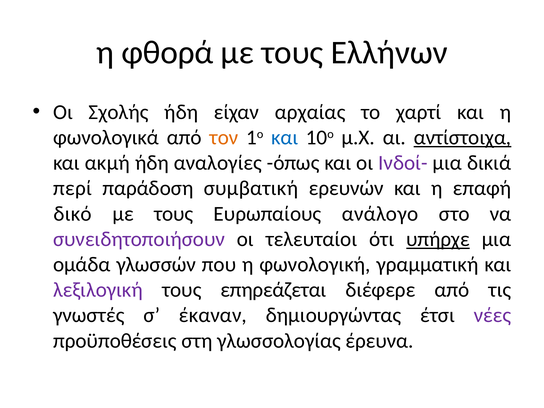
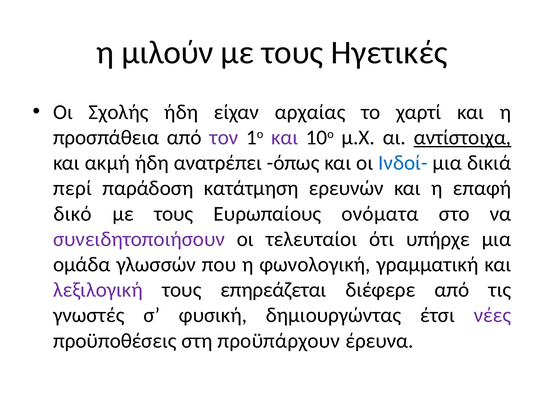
φθορά: φθορά -> μιλούν
Ελλήνων: Ελλήνων -> Ηγετικές
φωνολογικά: φωνολογικά -> προσπάθεια
τον colour: orange -> purple
και at (285, 137) colour: blue -> purple
αναλογίες: αναλογίες -> ανατρέπει
Ινδοί- colour: purple -> blue
συμβατική: συμβατική -> κατάτμηση
ανάλογο: ανάλογο -> ονόματα
υπήρχε underline: present -> none
έκαναν: έκαναν -> φυσική
γλωσσολογίας: γλωσσολογίας -> προϋπάρχουν
